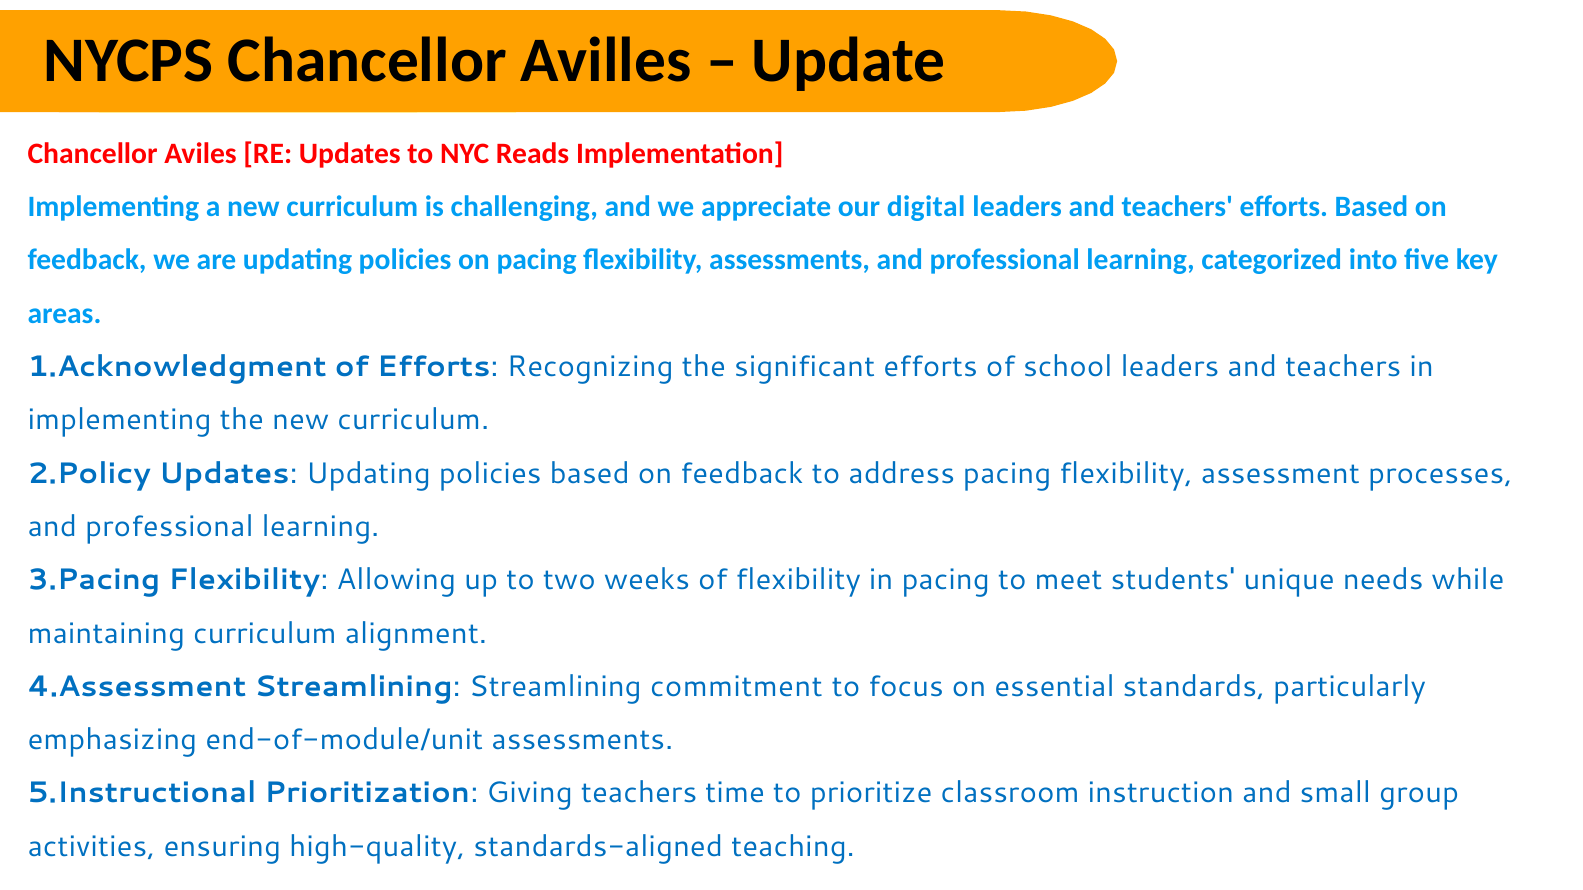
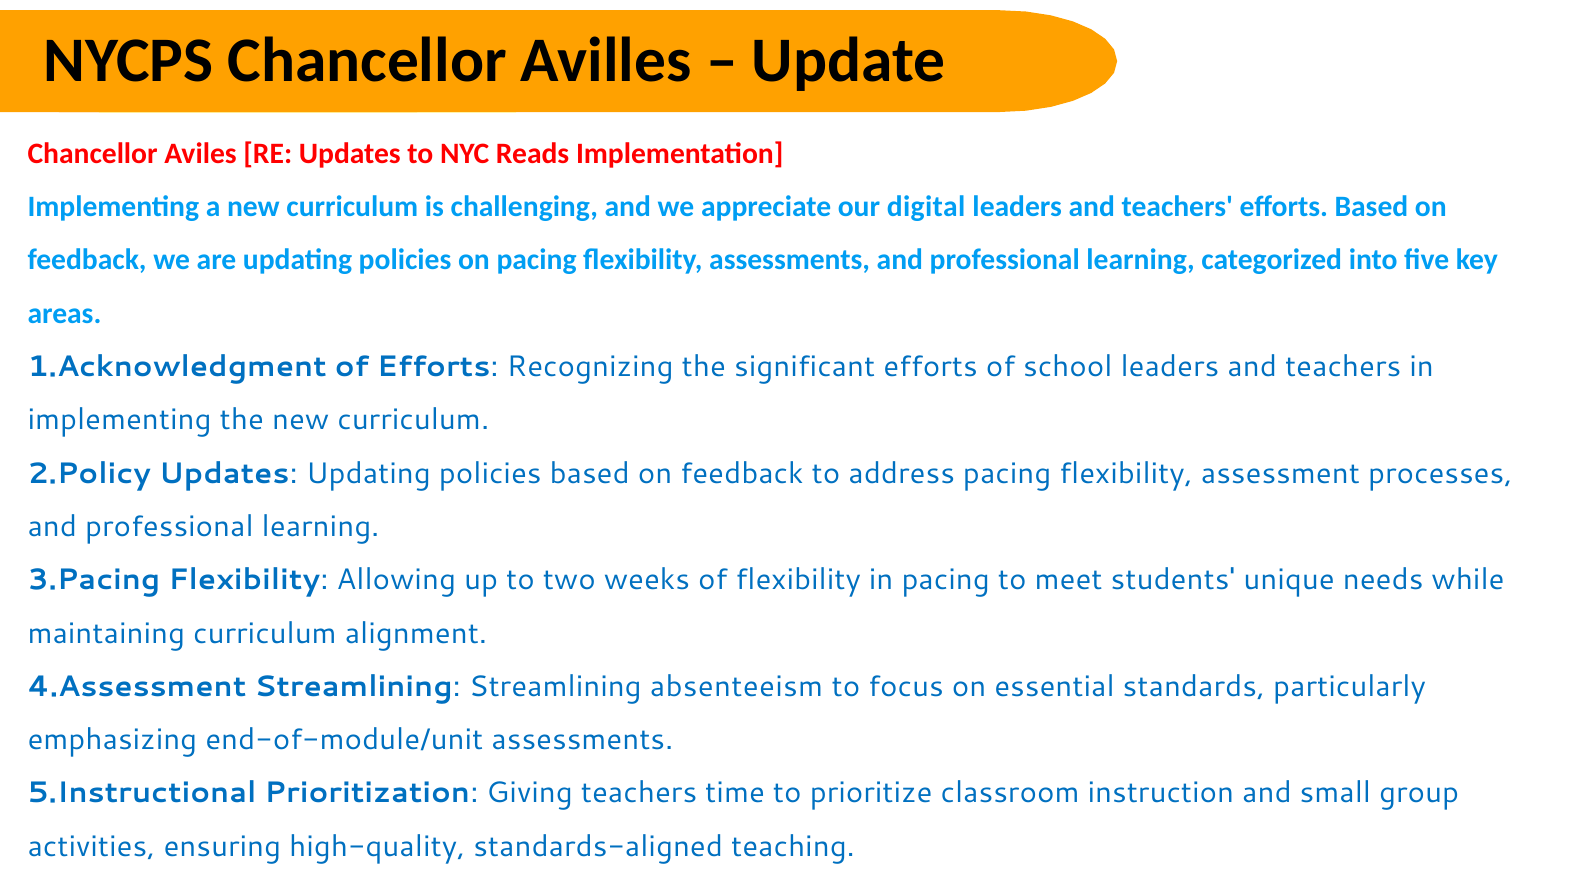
commitment: commitment -> absenteeism
